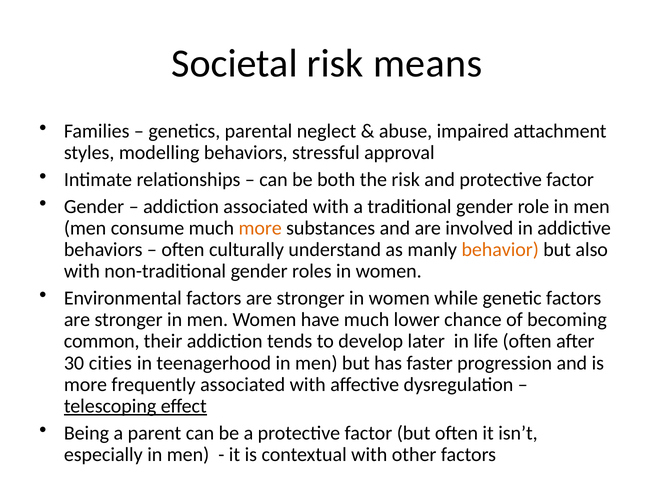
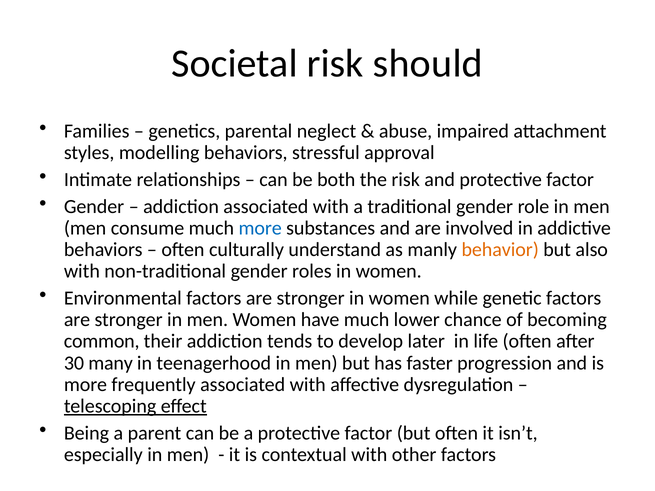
means: means -> should
more at (260, 228) colour: orange -> blue
cities: cities -> many
